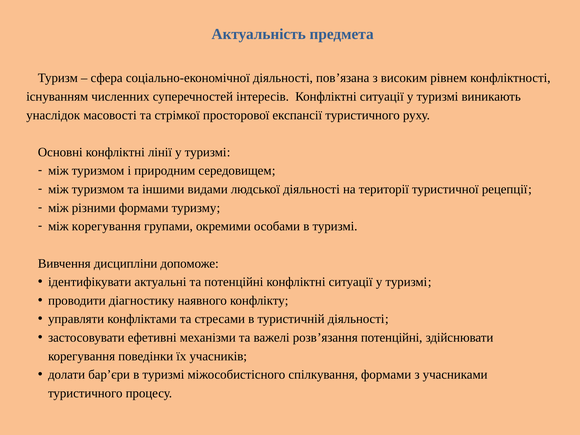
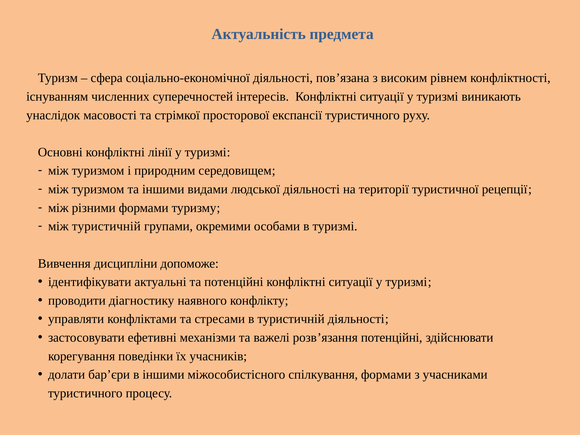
між корегування: корегування -> туристичній
бар’єри в туризмі: туризмі -> іншими
